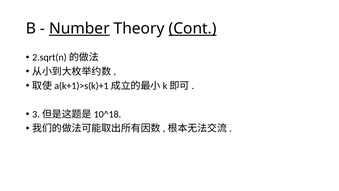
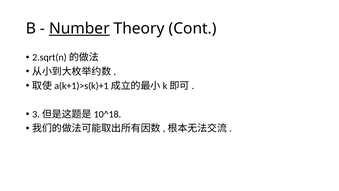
Cont underline: present -> none
